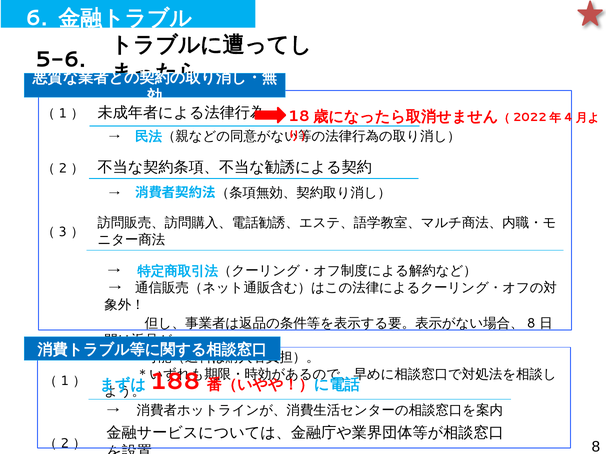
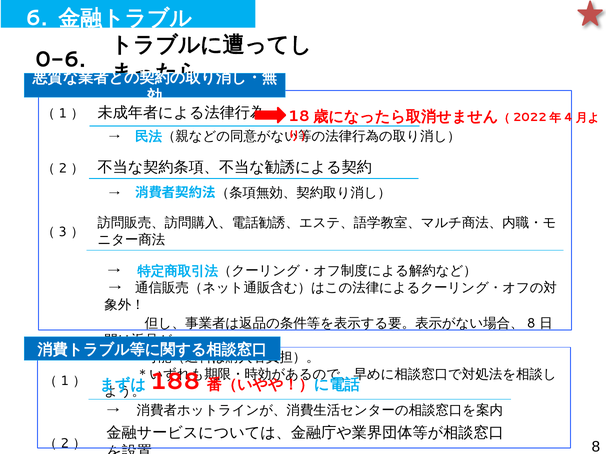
5-6: 5-6 -> 0-6
